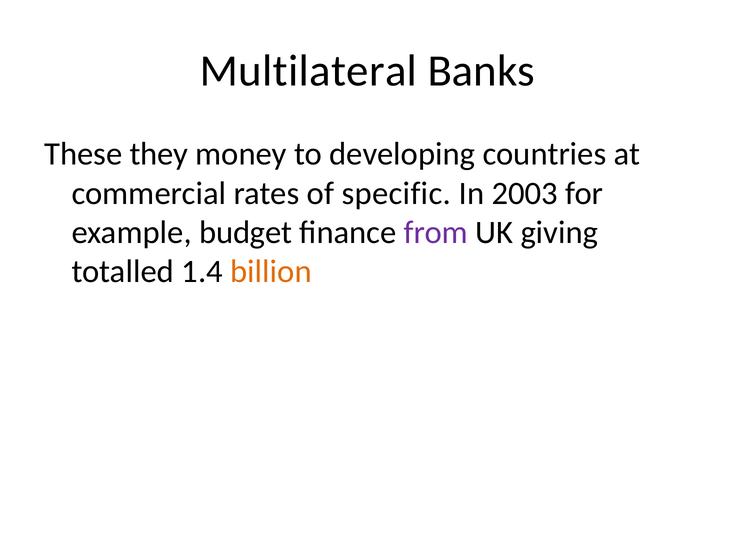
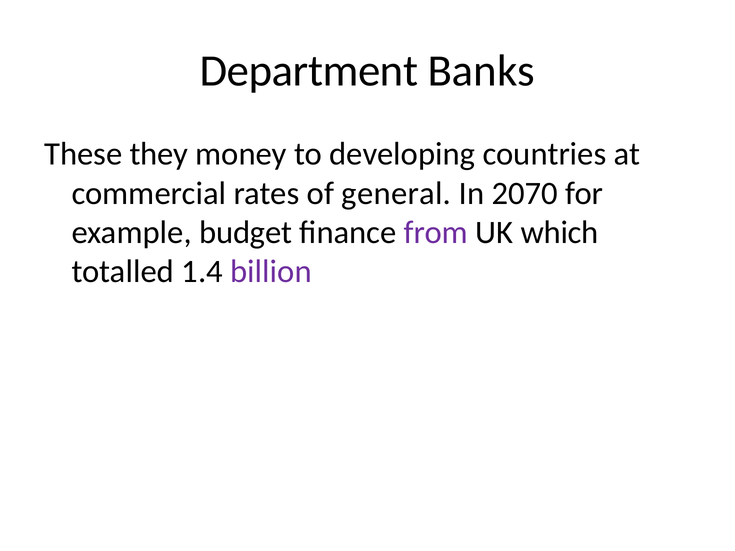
Multilateral: Multilateral -> Department
specific: specific -> general
2003: 2003 -> 2070
giving: giving -> which
billion colour: orange -> purple
